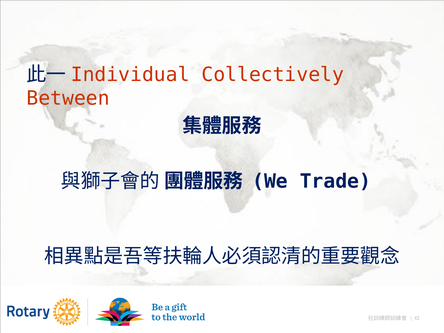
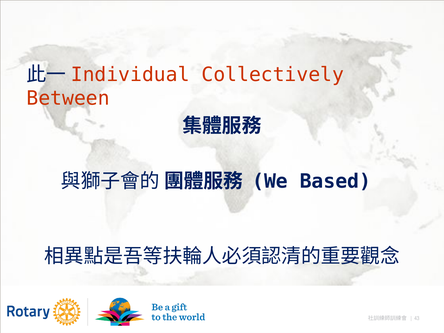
Trade: Trade -> Based
